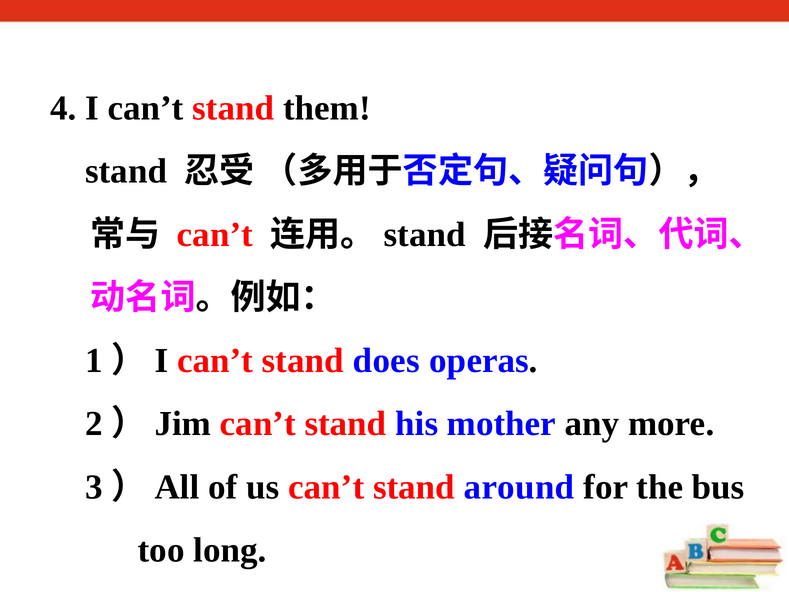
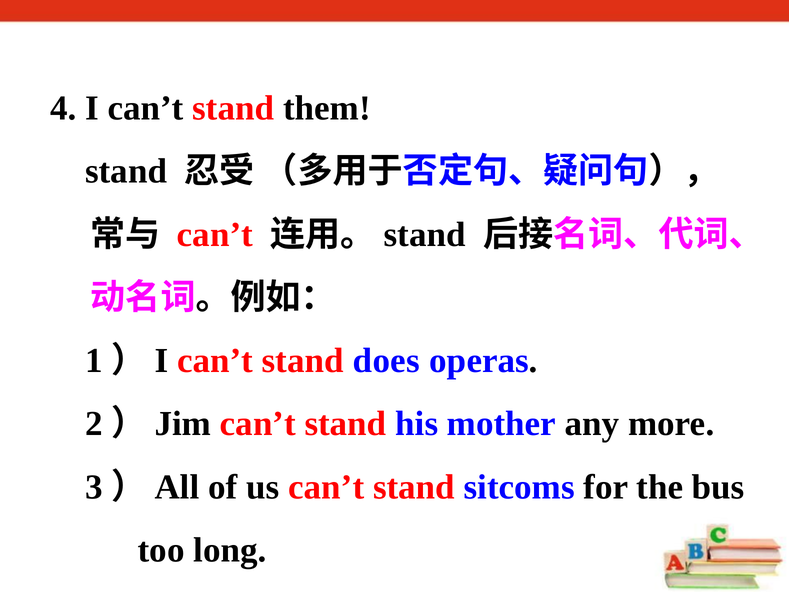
around: around -> sitcoms
